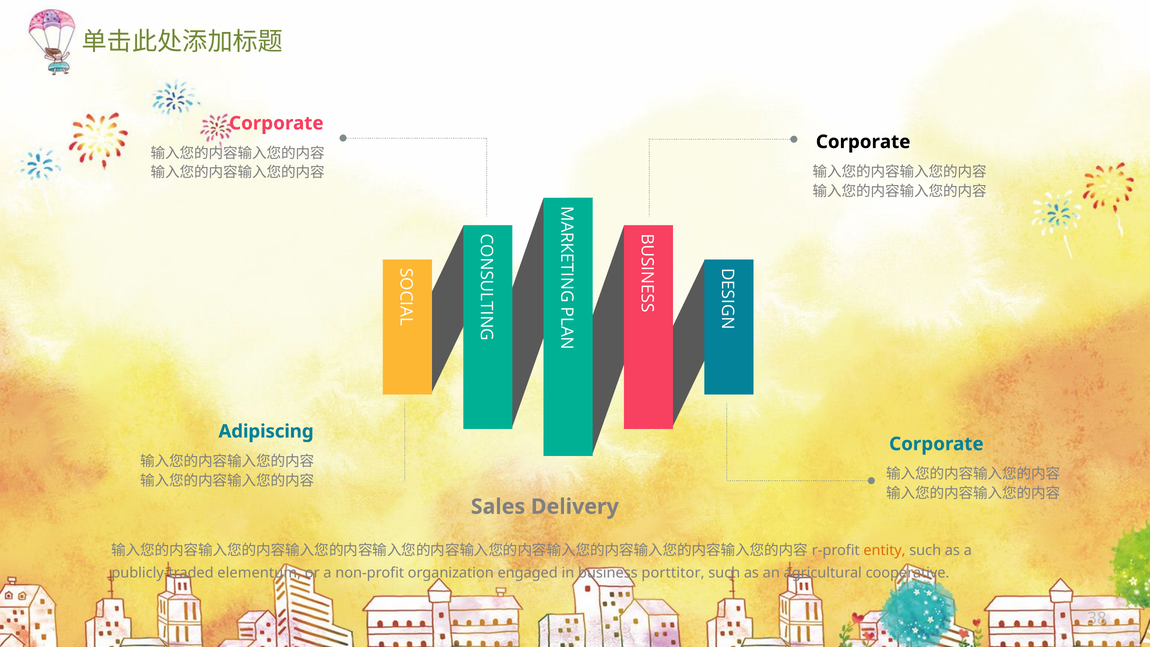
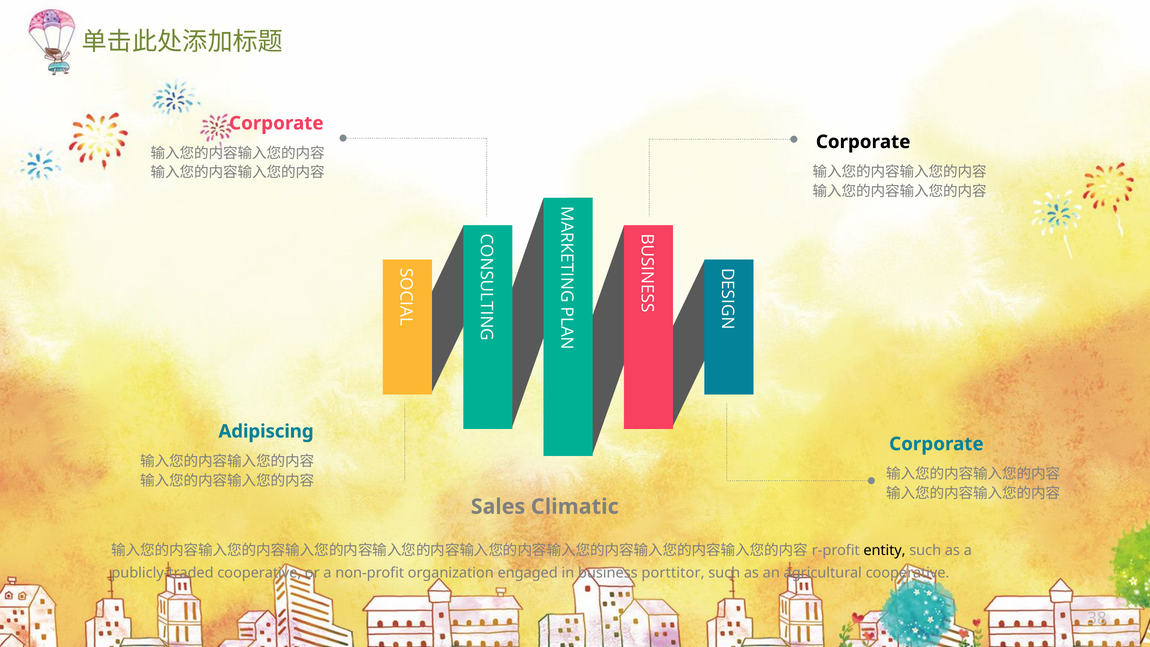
Delivery: Delivery -> Climatic
entity colour: orange -> black
publicly-traded elementum: elementum -> cooperative
